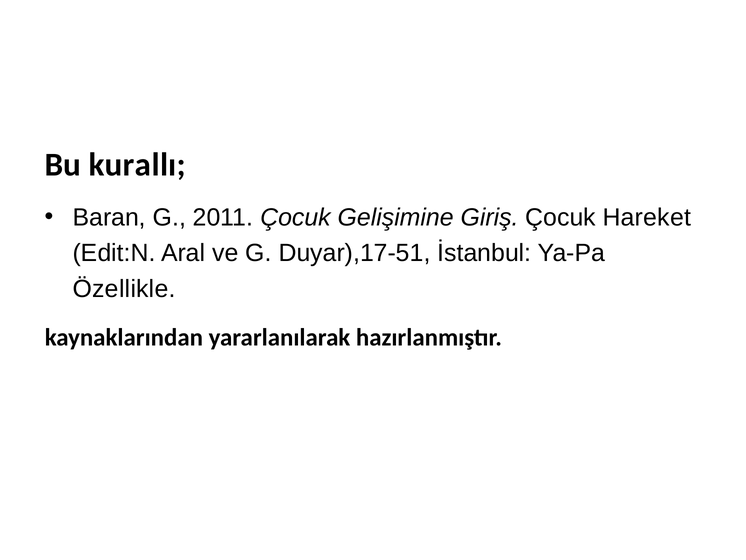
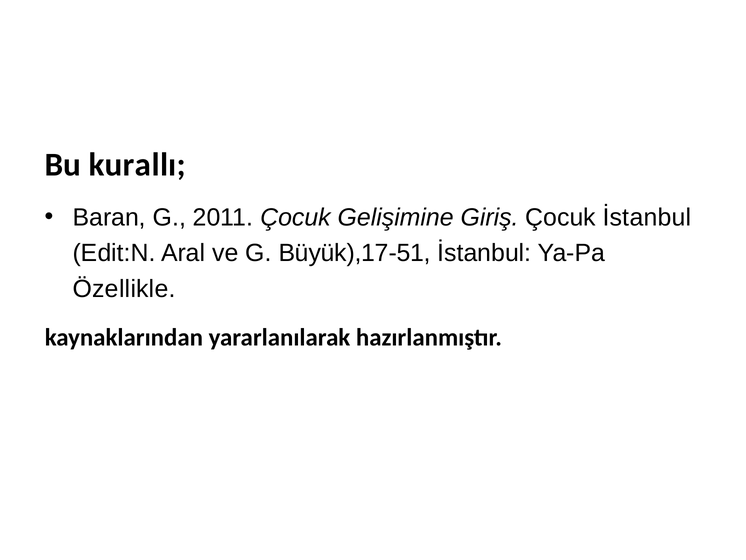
Çocuk Hareket: Hareket -> İstanbul
Duyar),17-51: Duyar),17-51 -> Büyük),17-51
